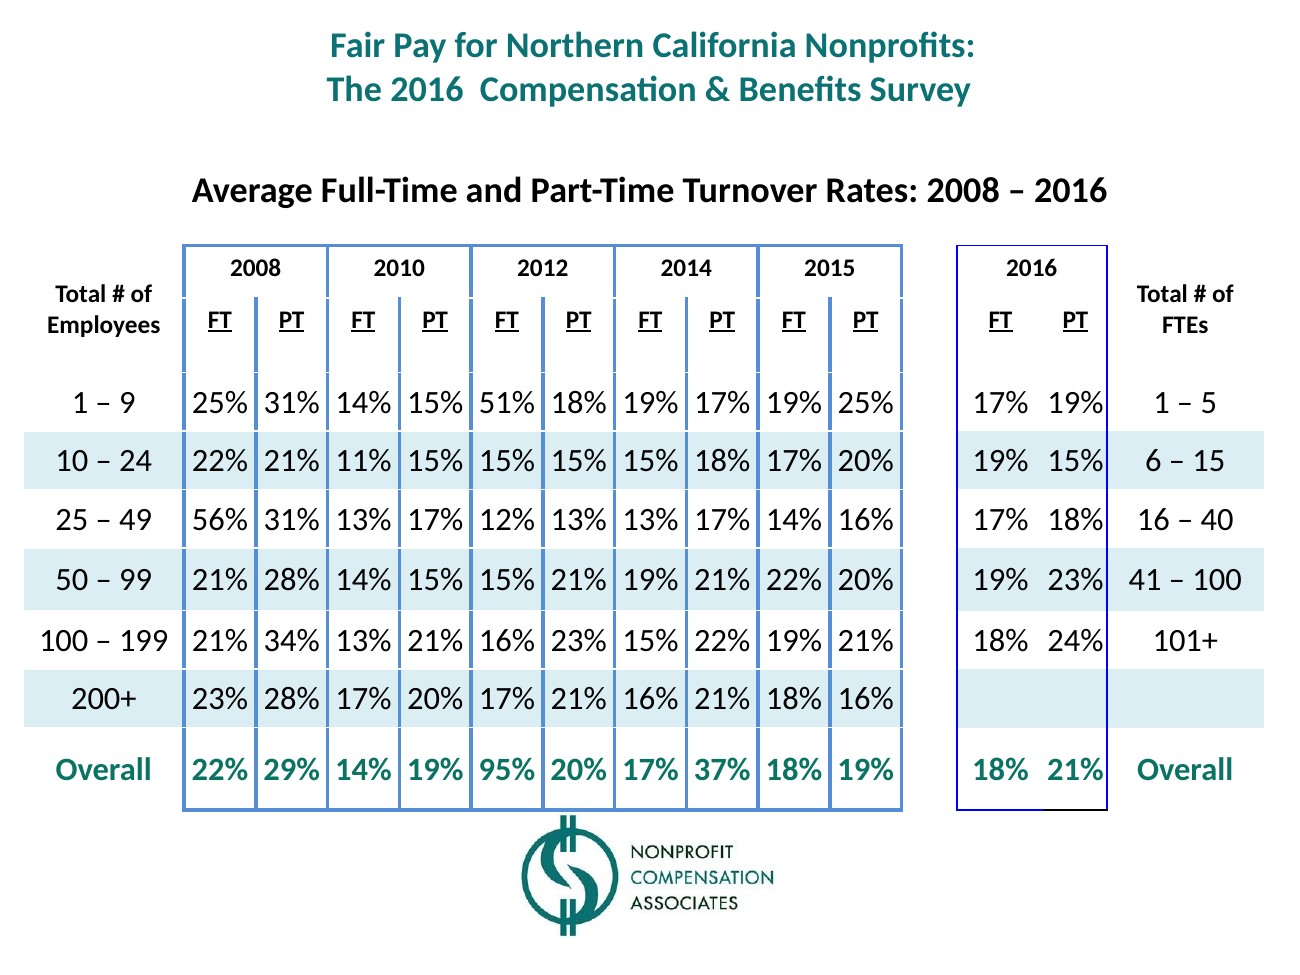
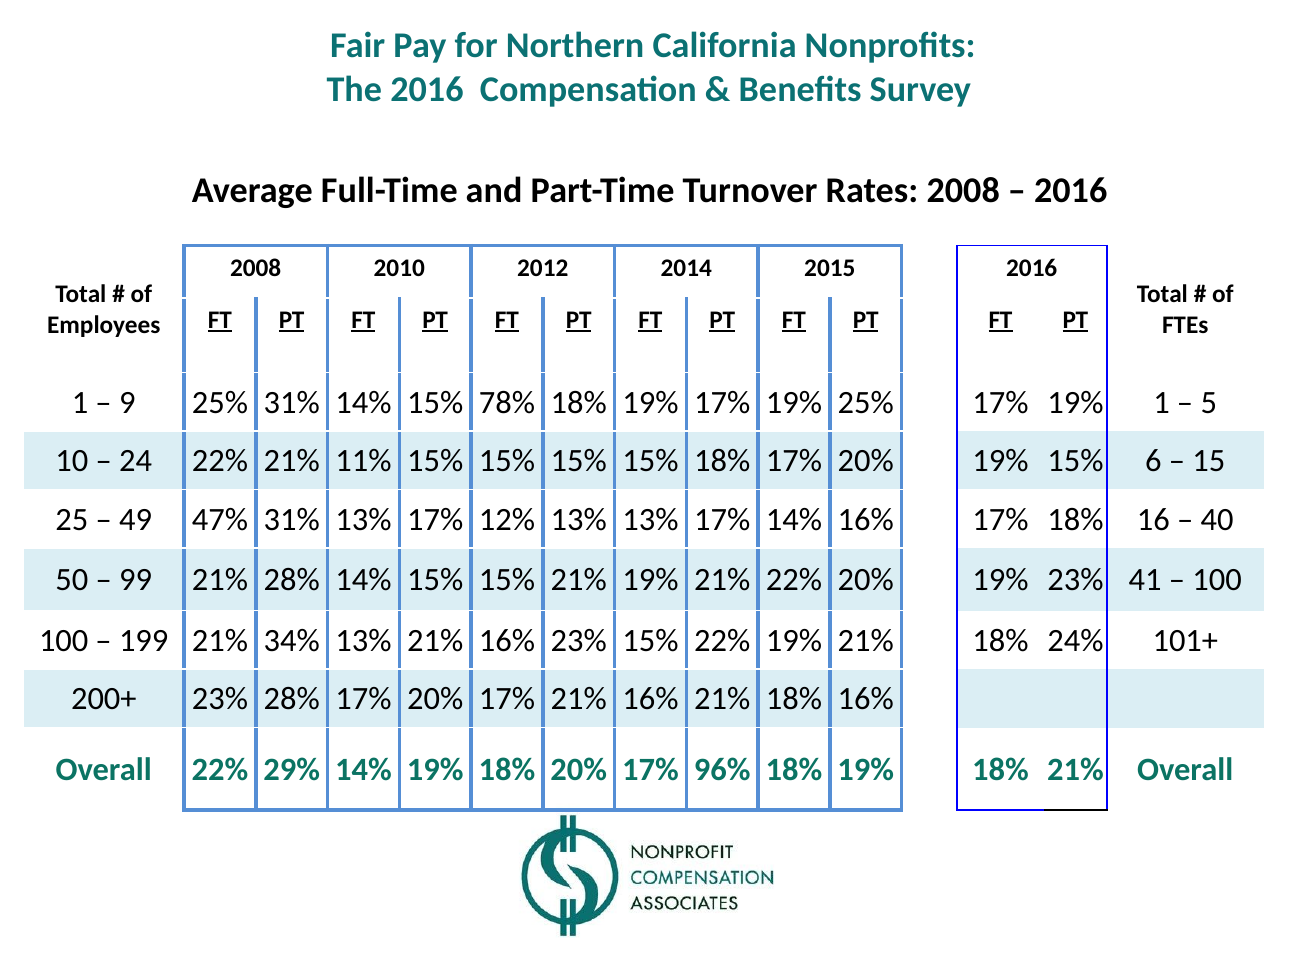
51%: 51% -> 78%
56%: 56% -> 47%
19% 95%: 95% -> 18%
37%: 37% -> 96%
